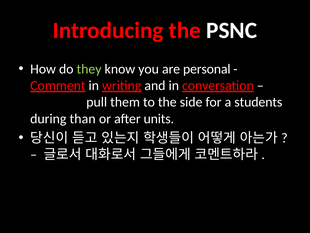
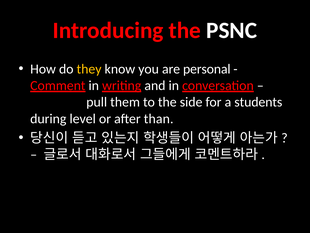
they colour: light green -> yellow
than: than -> level
units: units -> than
